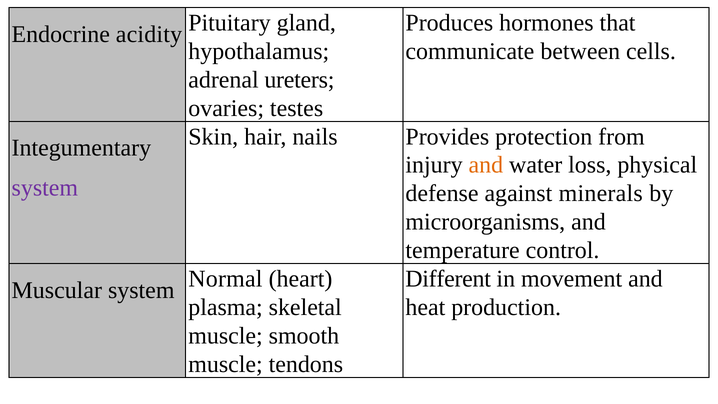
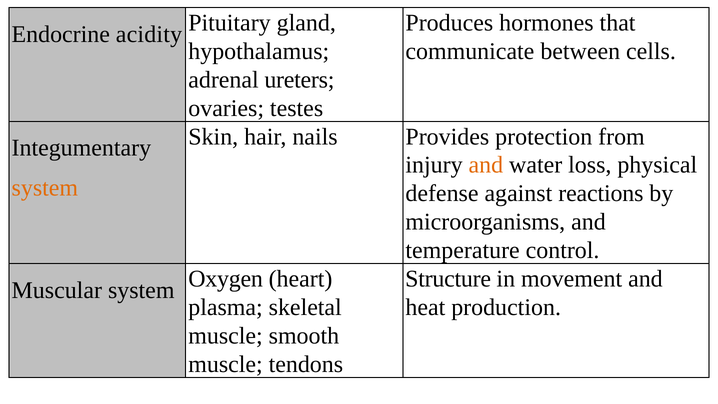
system at (45, 188) colour: purple -> orange
minerals: minerals -> reactions
Different: Different -> Structure
Normal: Normal -> Oxygen
